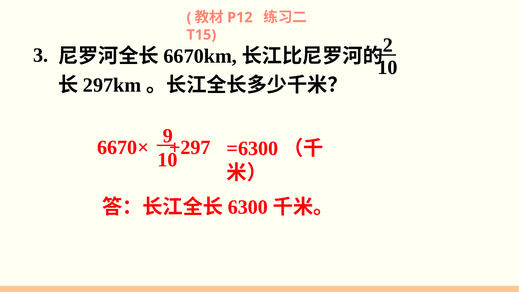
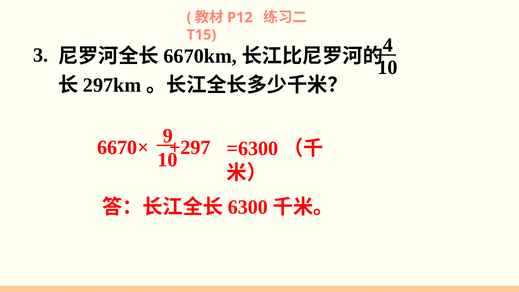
2: 2 -> 4
